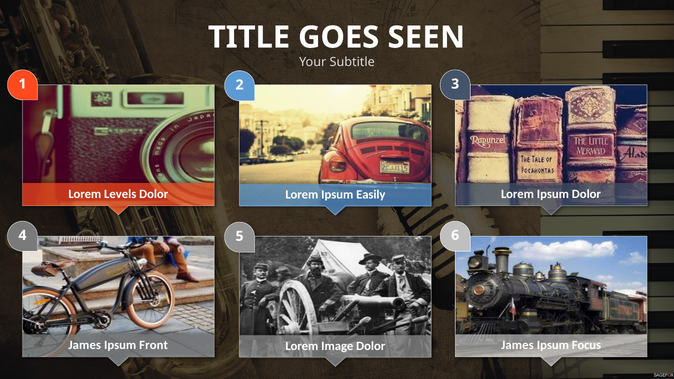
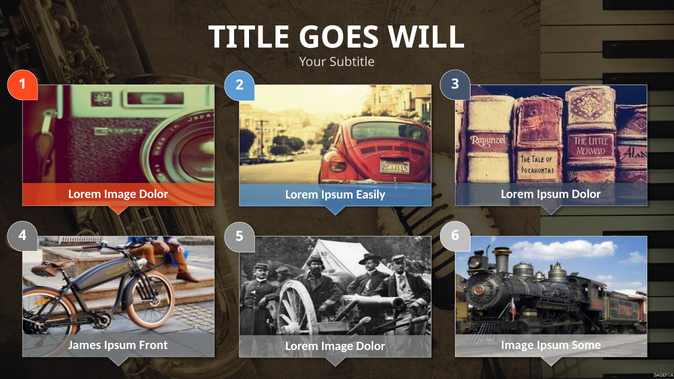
SEEN: SEEN -> WILL
Levels at (120, 194): Levels -> Image
James at (517, 345): James -> Image
Focus: Focus -> Some
